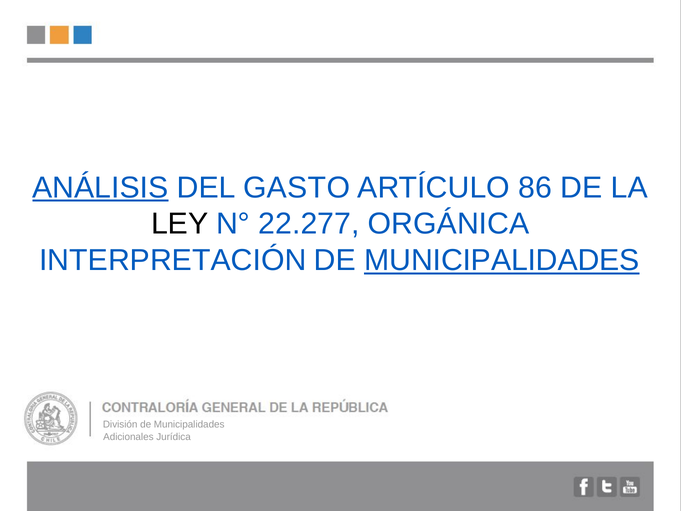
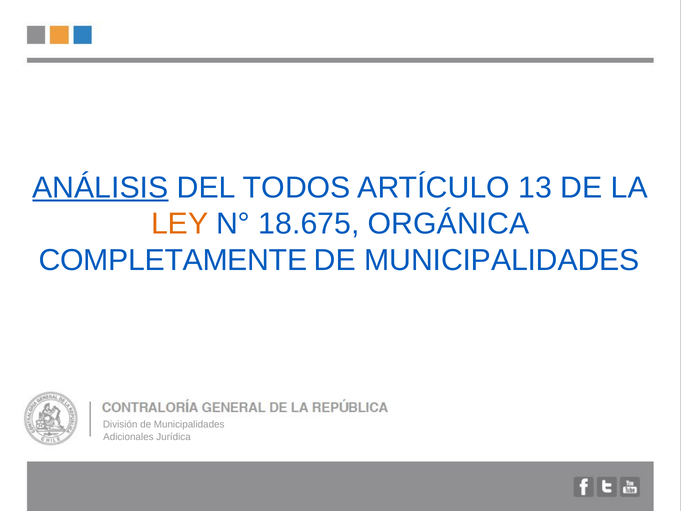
GASTO: GASTO -> TODOS
86: 86 -> 13
LEY colour: black -> orange
22.277: 22.277 -> 18.675
INTERPRETACIÓN: INTERPRETACIÓN -> COMPLETAMENTE
MUNICIPALIDADES at (502, 260) underline: present -> none
